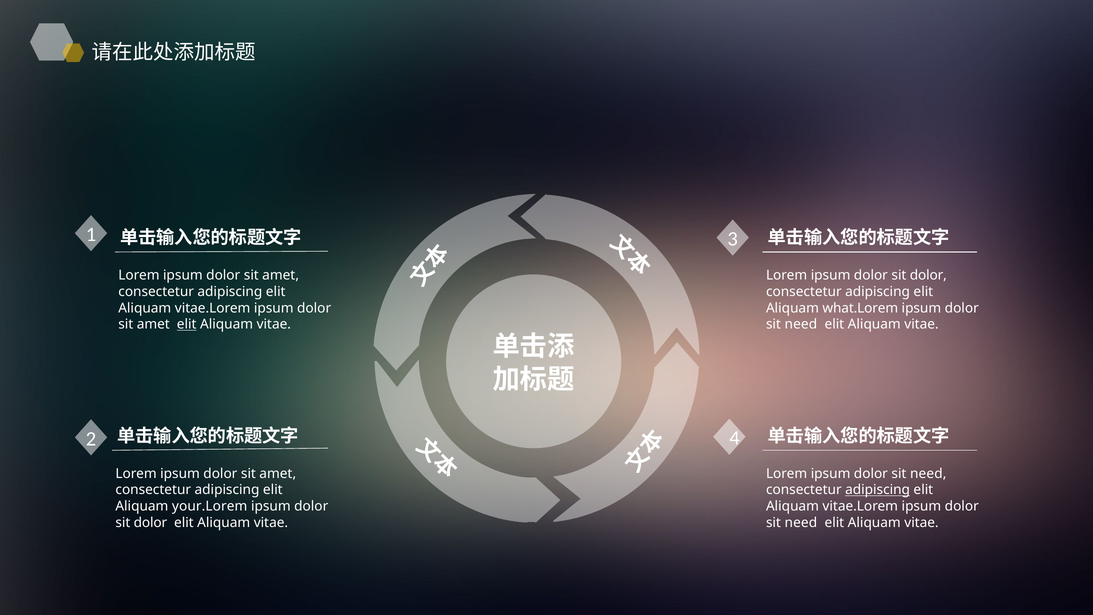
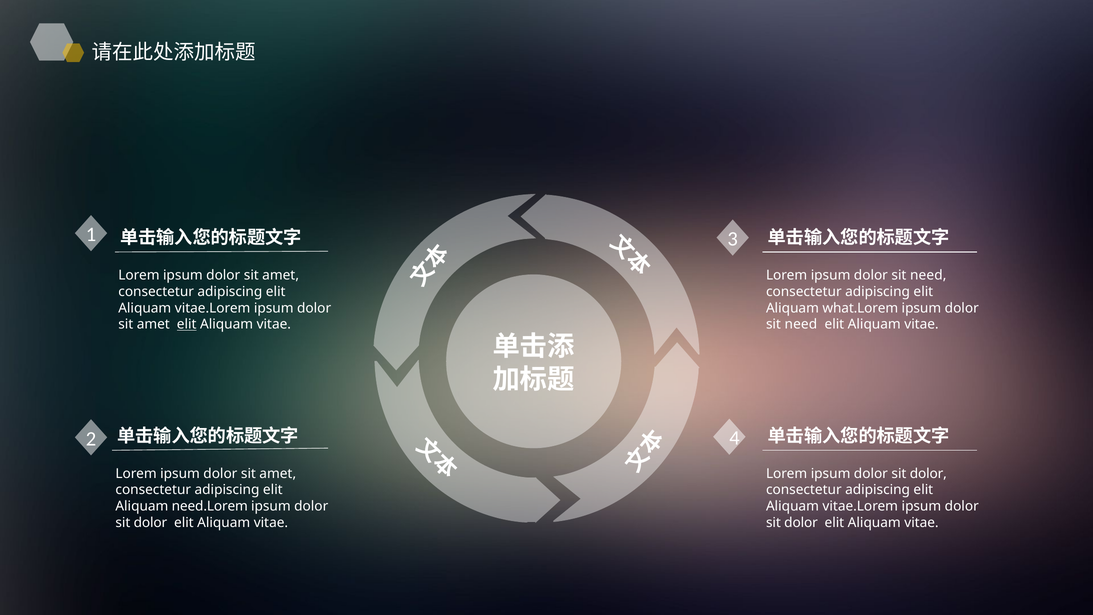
dolor at (928, 275): dolor -> need
need at (928, 473): need -> dolor
adipiscing at (878, 490) underline: present -> none
your.Lorem: your.Lorem -> need.Lorem
need at (801, 523): need -> dolor
